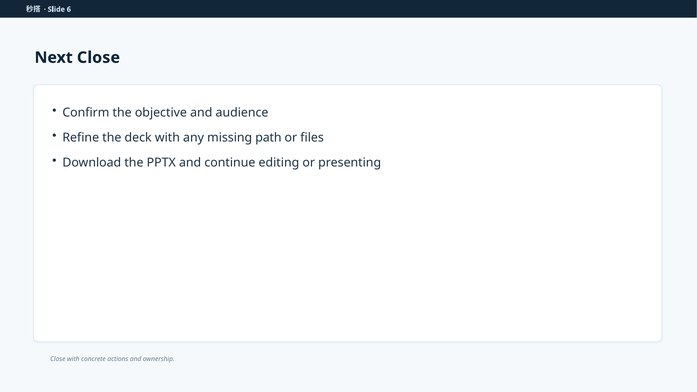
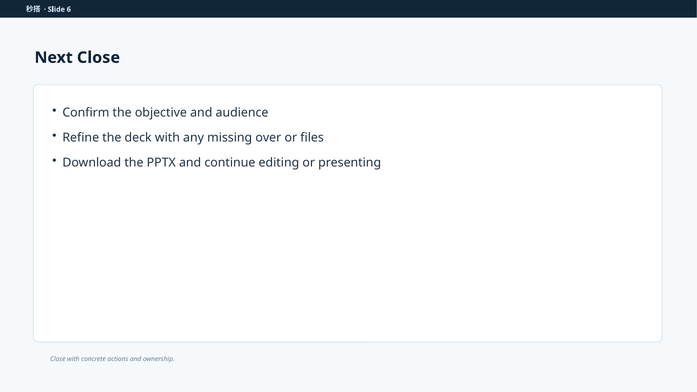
path: path -> over
